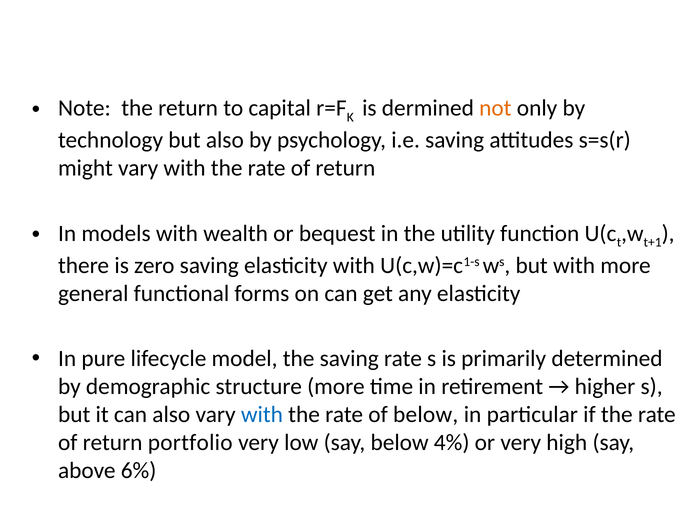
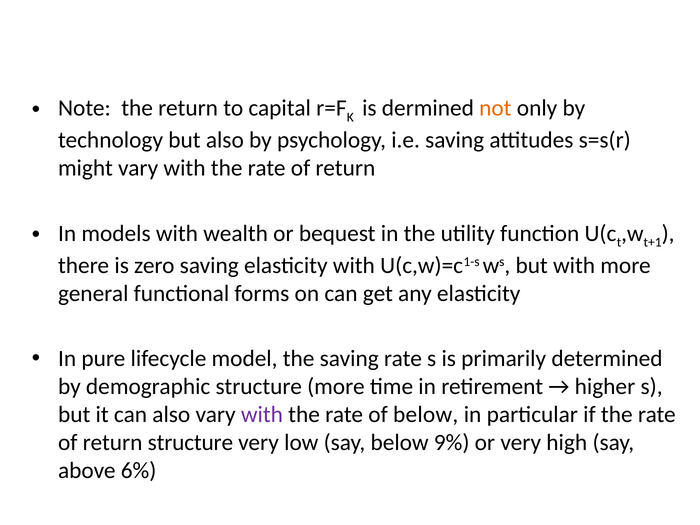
with at (262, 415) colour: blue -> purple
return portfolio: portfolio -> structure
4%: 4% -> 9%
